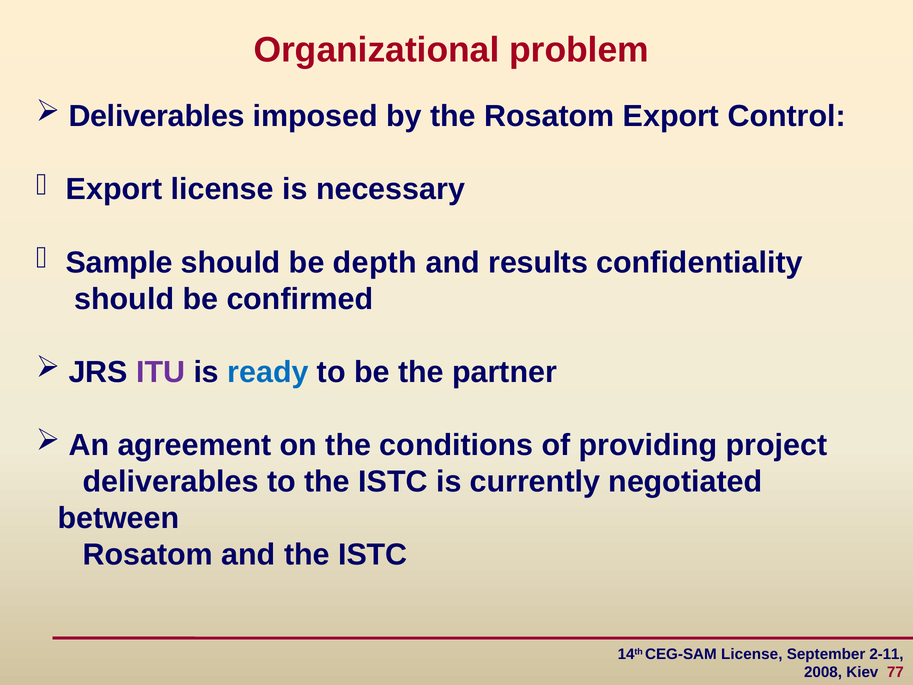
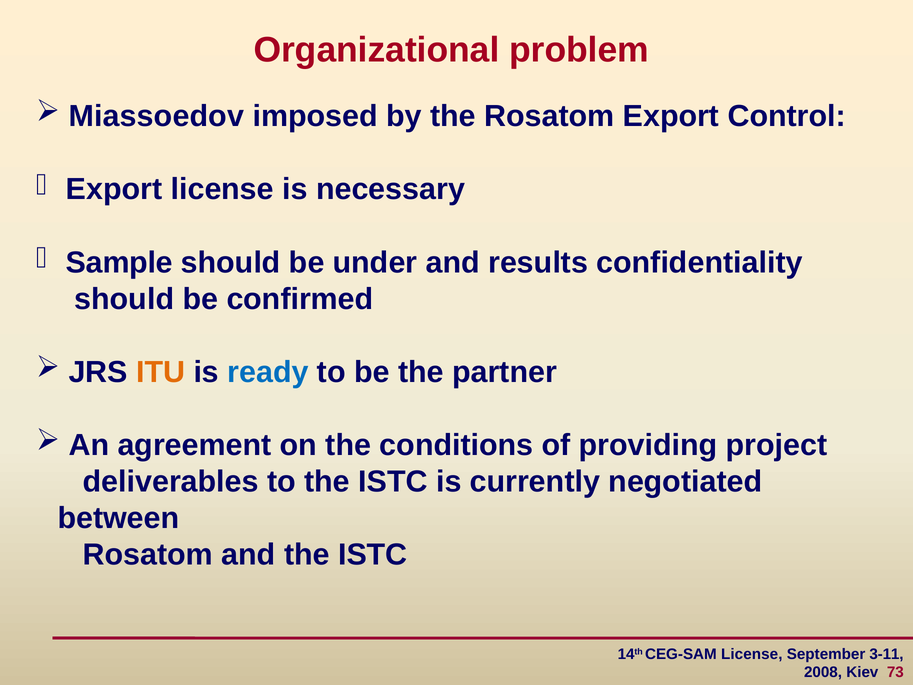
Deliverables at (157, 116): Deliverables -> Miassoedov
depth: depth -> under
ITU colour: purple -> orange
2-11: 2-11 -> 3-11
77: 77 -> 73
